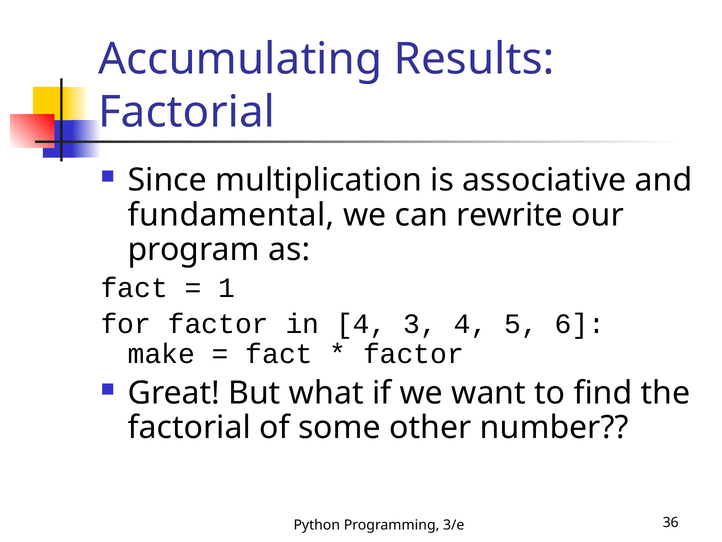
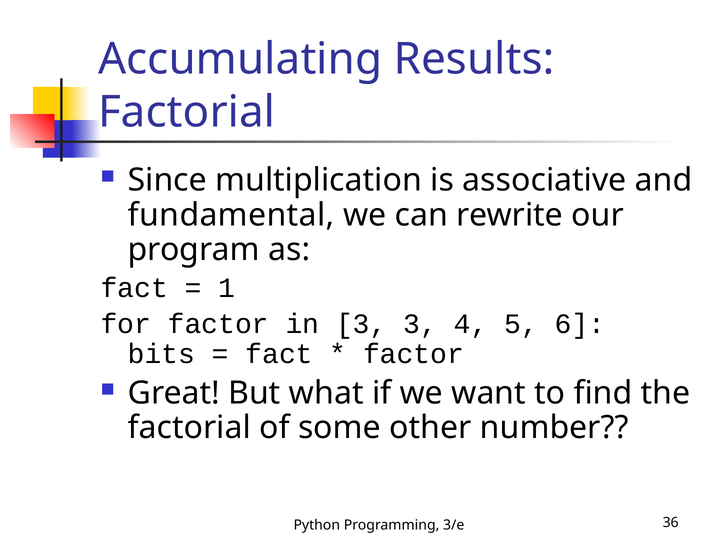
in 4: 4 -> 3
make: make -> bits
